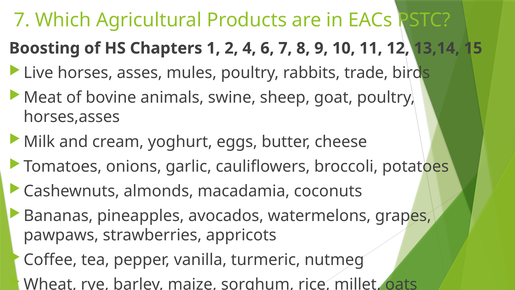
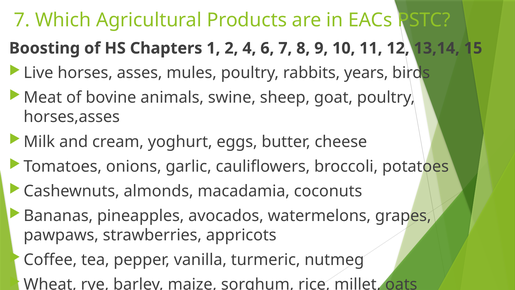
trade: trade -> years
